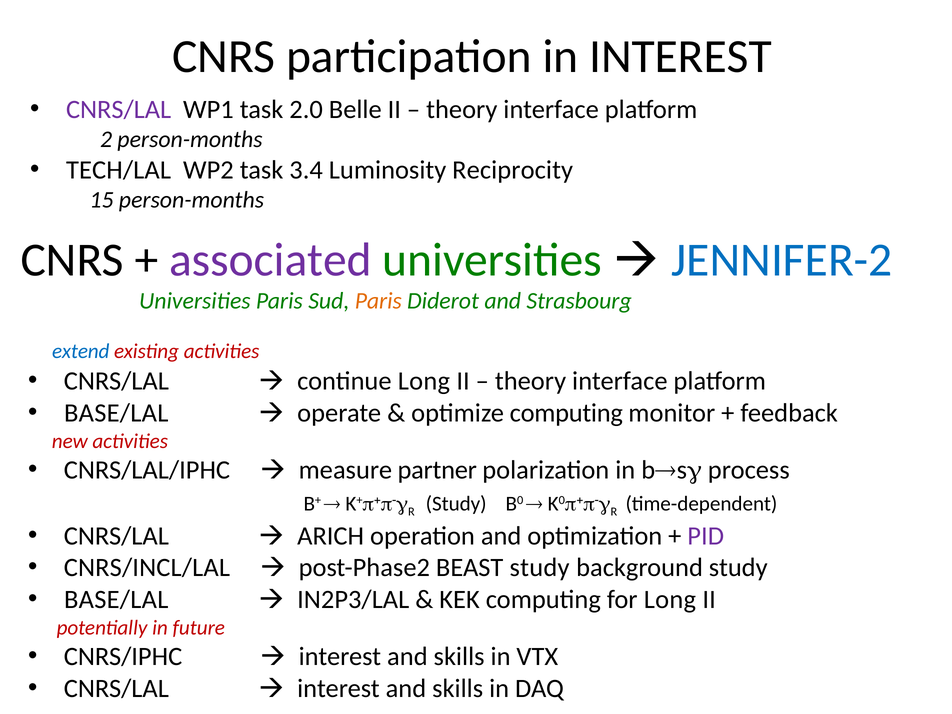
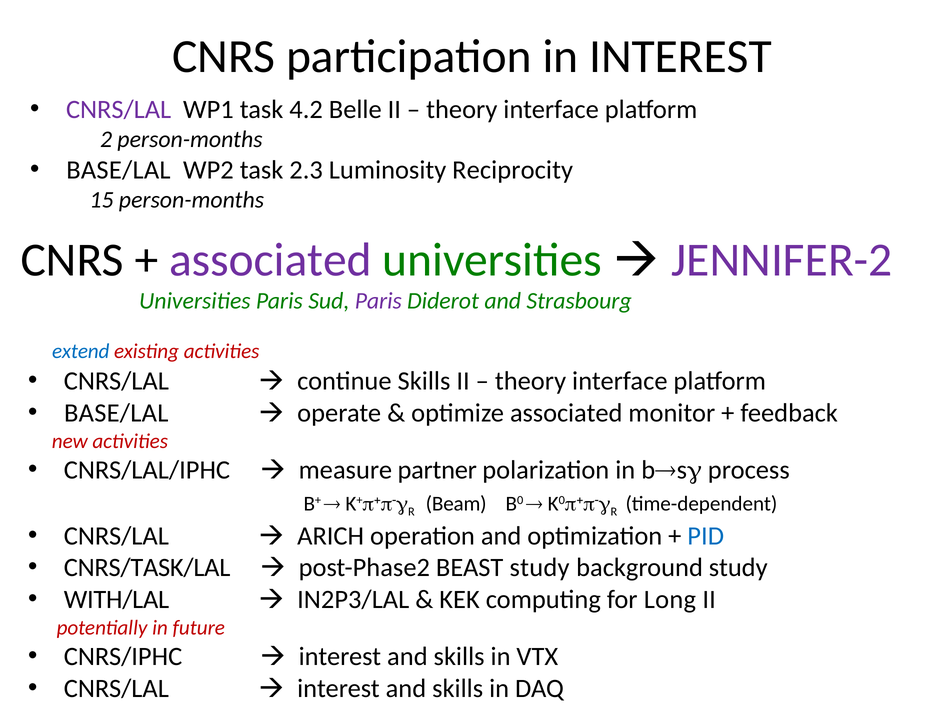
2.0: 2.0 -> 4.2
TECH/LAL at (119, 170): TECH/LAL -> BASE/LAL
3.4: 3.4 -> 2.3
JENNIFER-2 colour: blue -> purple
Paris at (378, 301) colour: orange -> purple
continue Long: Long -> Skills
optimize computing: computing -> associated
Study at (456, 504): Study -> Beam
PID colour: purple -> blue
CNRS/INCL/LAL: CNRS/INCL/LAL -> CNRS/TASK/LAL
BASE/LAL at (116, 599): BASE/LAL -> WITH/LAL
